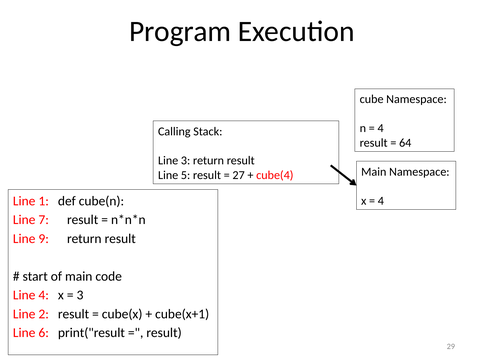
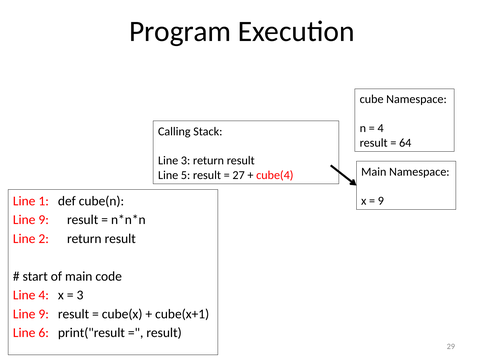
4 at (381, 201): 4 -> 9
7 at (44, 220): 7 -> 9
9: 9 -> 2
2 at (44, 314): 2 -> 9
